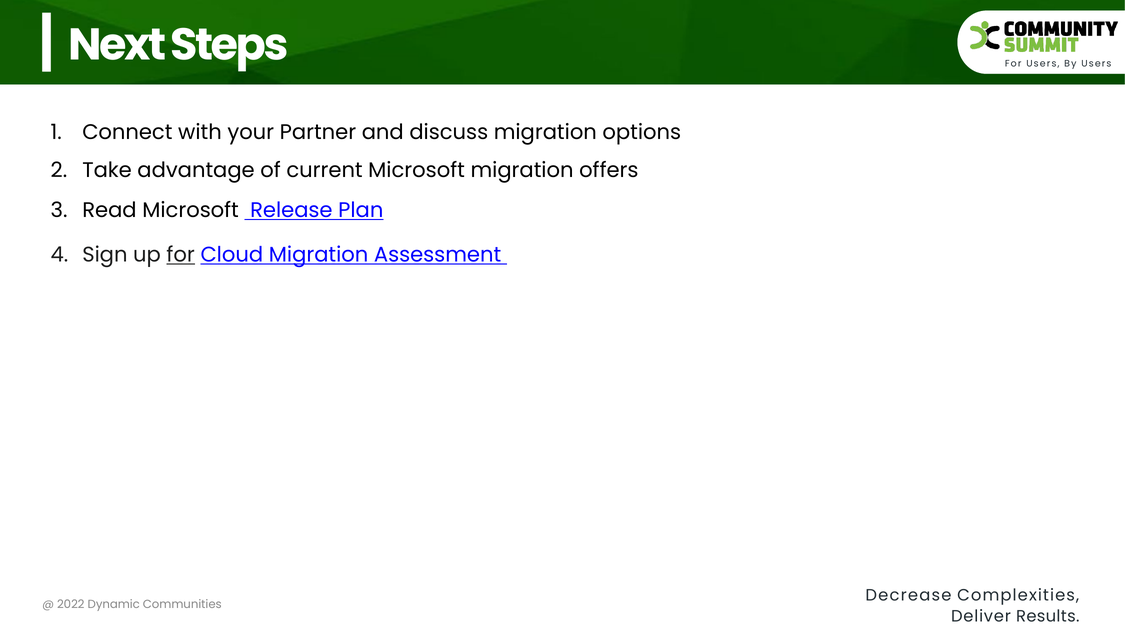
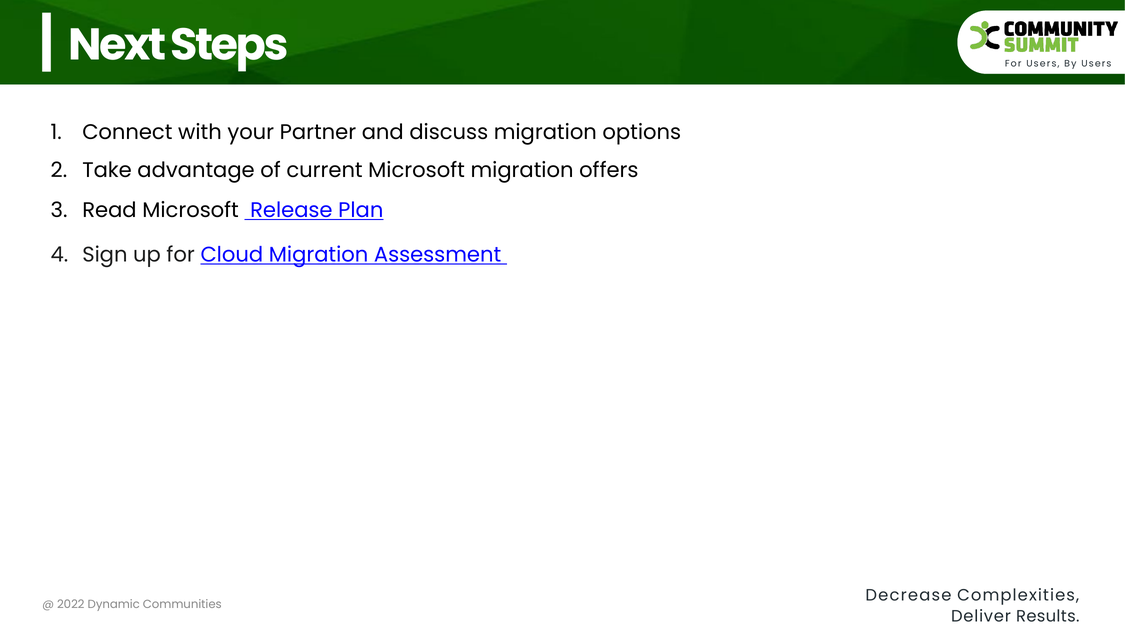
for at (181, 255) underline: present -> none
